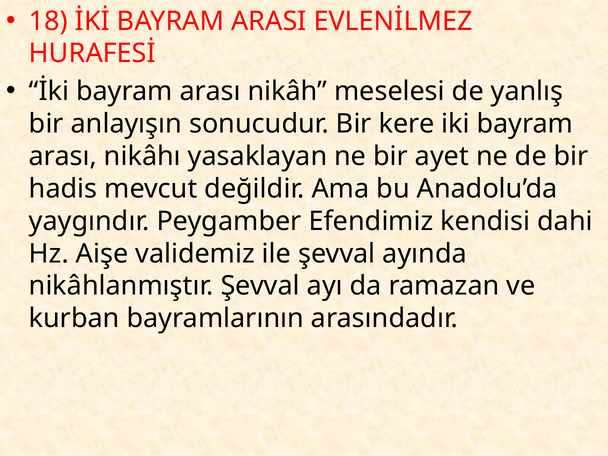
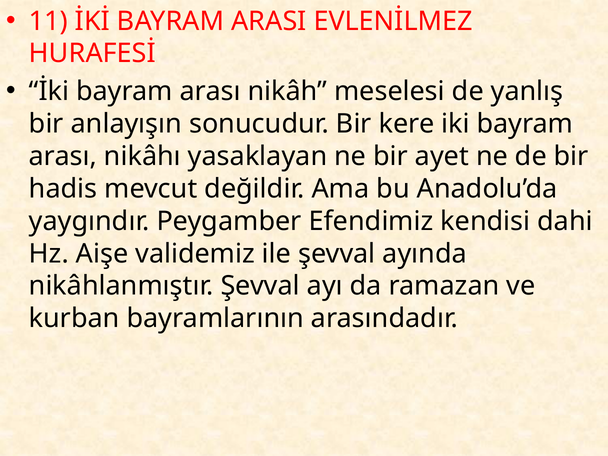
18: 18 -> 11
